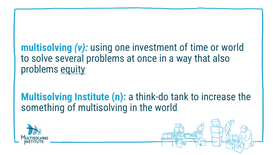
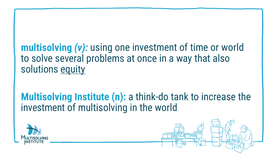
problems at (40, 69): problems -> solutions
something at (43, 108): something -> investment
